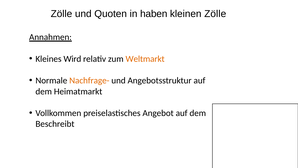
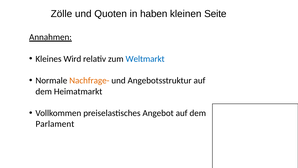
kleinen Zölle: Zölle -> Seite
Weltmarkt colour: orange -> blue
Beschreibt: Beschreibt -> Parlament
